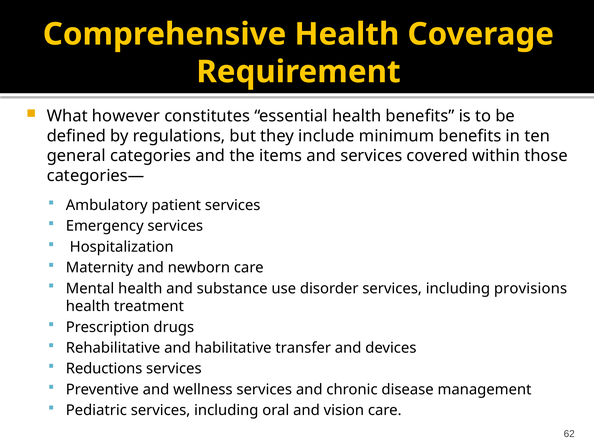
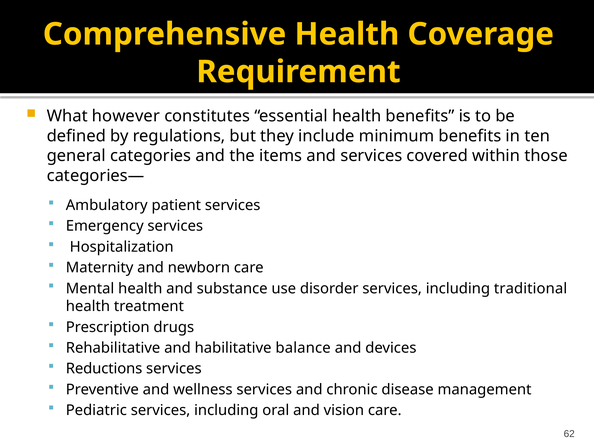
provisions: provisions -> traditional
transfer: transfer -> balance
